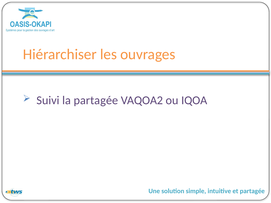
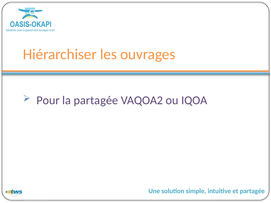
Suivi: Suivi -> Pour
